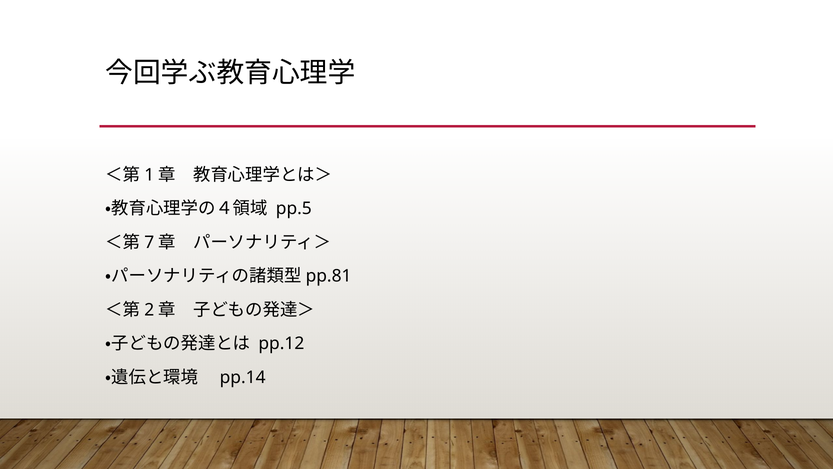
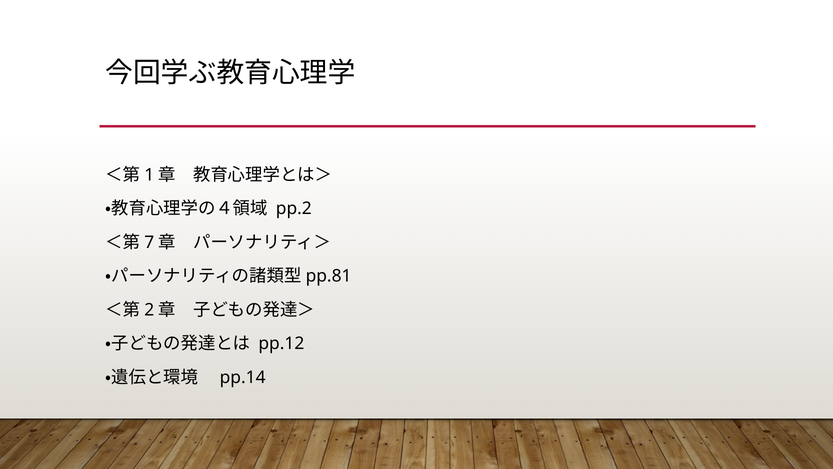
pp.5: pp.5 -> pp.2
